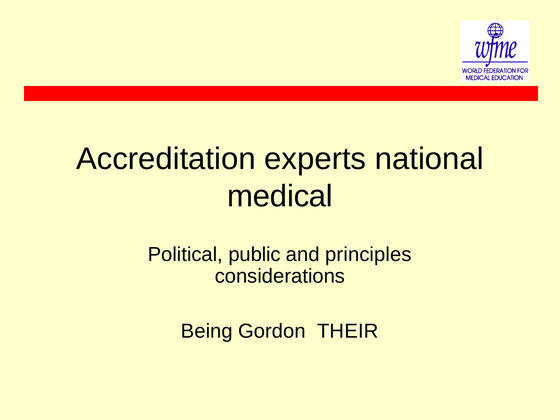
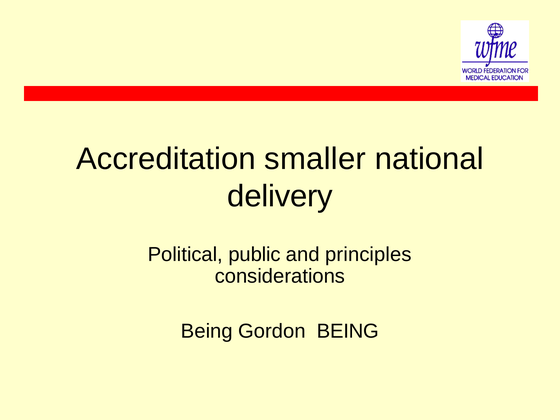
experts: experts -> smaller
medical: medical -> delivery
Gordon THEIR: THEIR -> BEING
